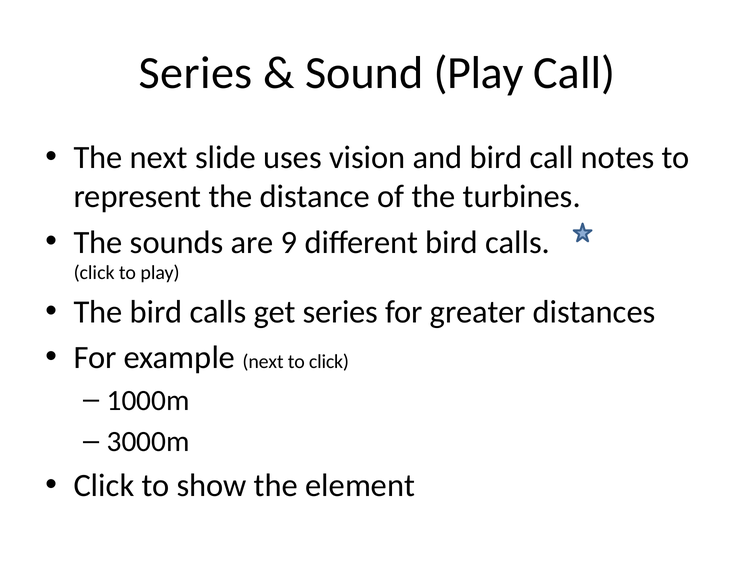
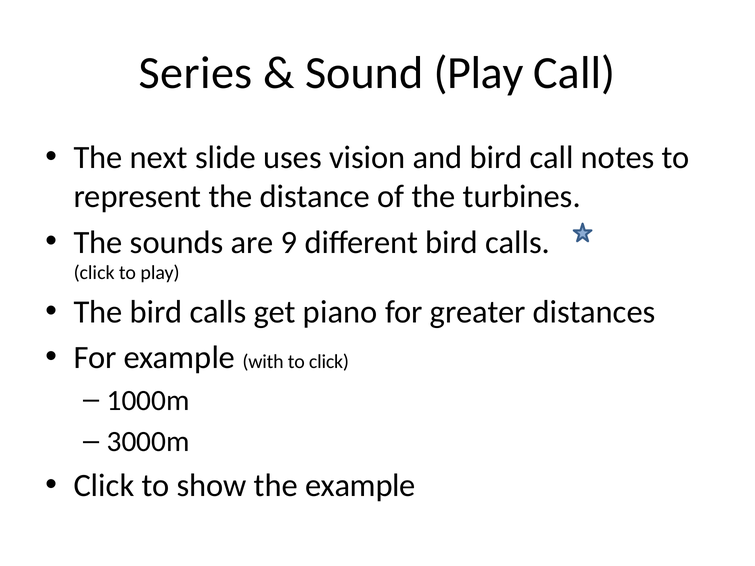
get series: series -> piano
example next: next -> with
the element: element -> example
